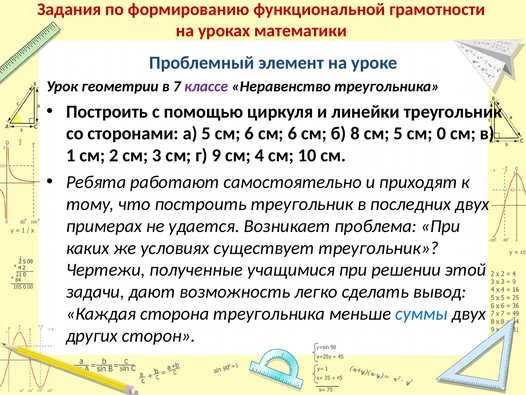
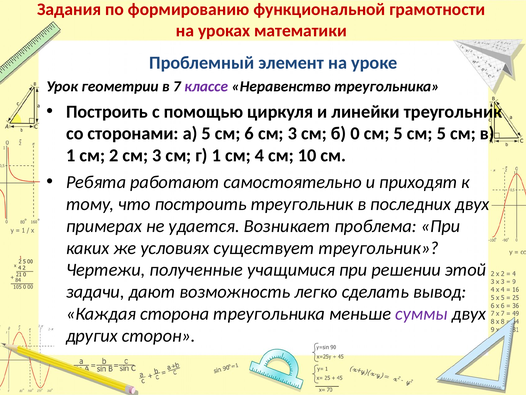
6 см 6: 6 -> 3
8: 8 -> 0
5 см 0: 0 -> 5
г 9: 9 -> 1
суммы colour: blue -> purple
